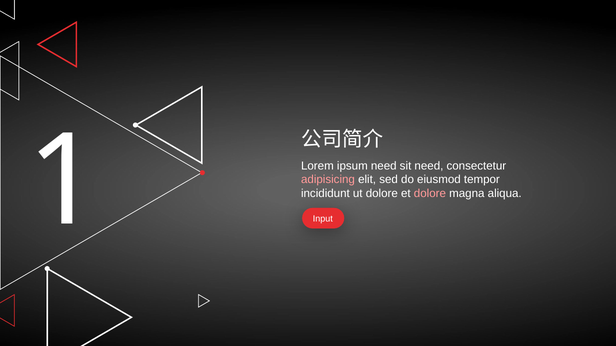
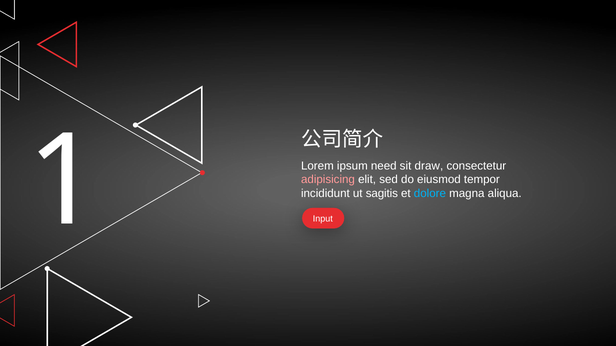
sit need: need -> draw
dolore at (382, 194): dolore -> sagitis
dolore at (430, 194) colour: pink -> light blue
